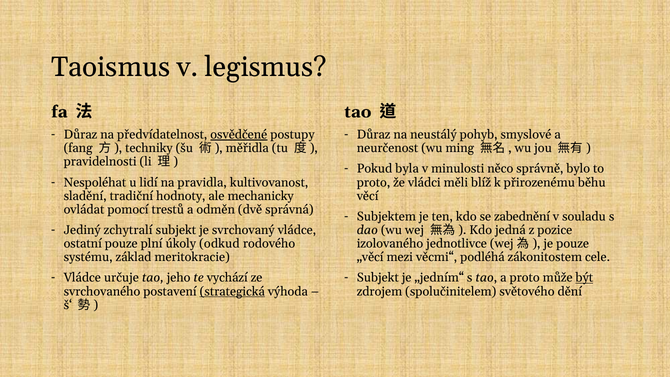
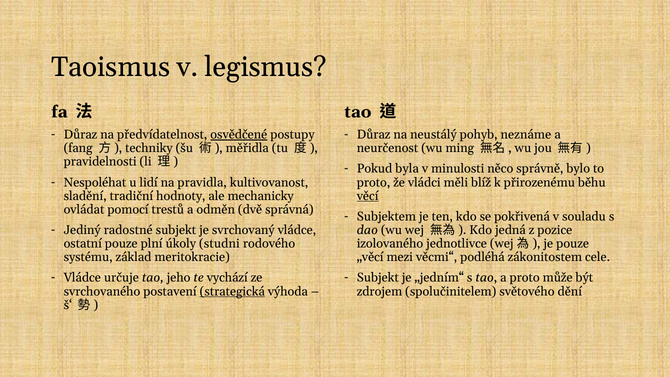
smyslové: smyslové -> neznáme
věcí underline: none -> present
zabednění: zabednění -> pokřivená
zchytralí: zchytralí -> radostné
odkud: odkud -> studni
být underline: present -> none
